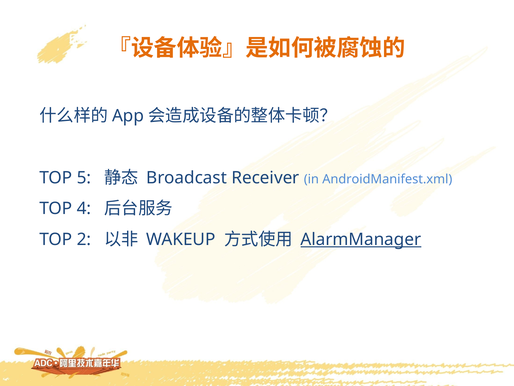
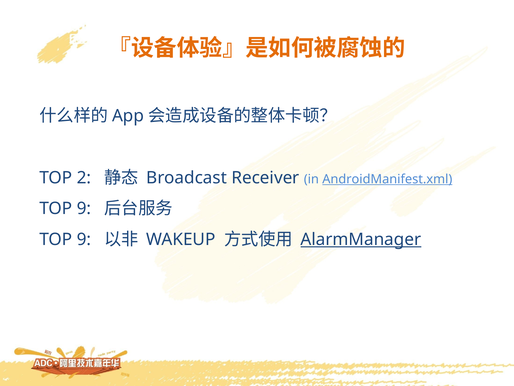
5: 5 -> 2
AndroidManifest.xml underline: none -> present
4 at (84, 208): 4 -> 9
2 at (84, 239): 2 -> 9
